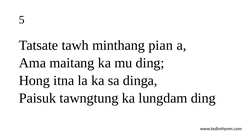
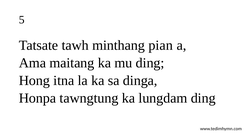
Paisuk: Paisuk -> Honpa
